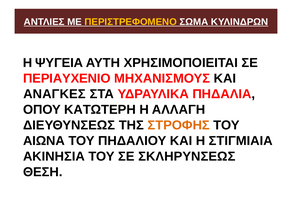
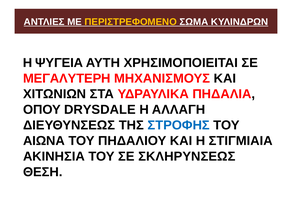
ΠΕΡΙΑΥΧΕΝΙΟ: ΠΕΡΙΑΥΧΕΝΙΟ -> ΜΕΓΑΛΥΤΕΡΗ
ΑΝΑΓΚΕΣ: ΑΝΑΓΚΕΣ -> ΧΙΤΩΝΙΩΝ
ΚΑΤΩΤΕΡΗ: ΚΑΤΩΤΕΡΗ -> DRYSDALE
ΣΤΡΟΦΗΣ colour: orange -> blue
